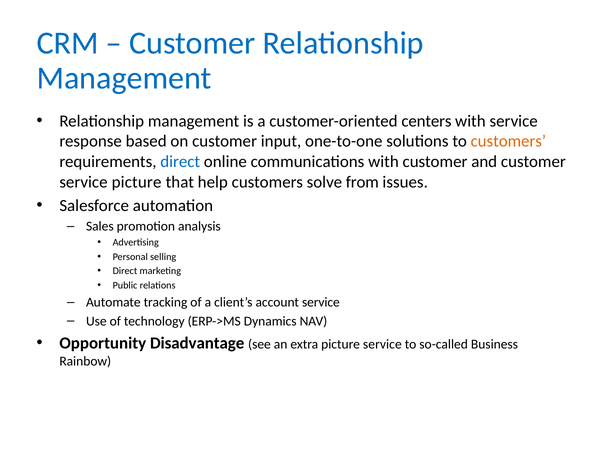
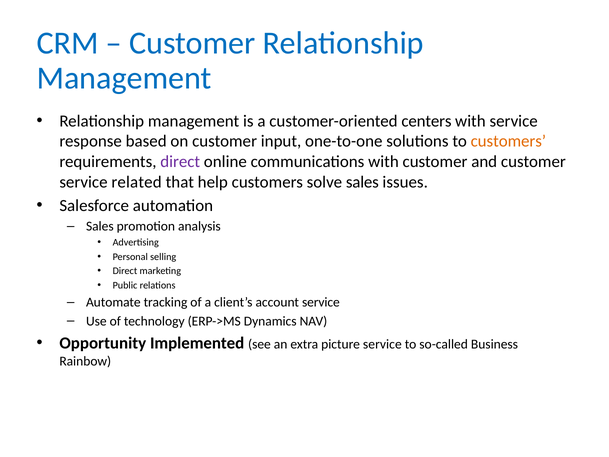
direct at (180, 162) colour: blue -> purple
service picture: picture -> related
solve from: from -> sales
Disadvantage: Disadvantage -> Implemented
